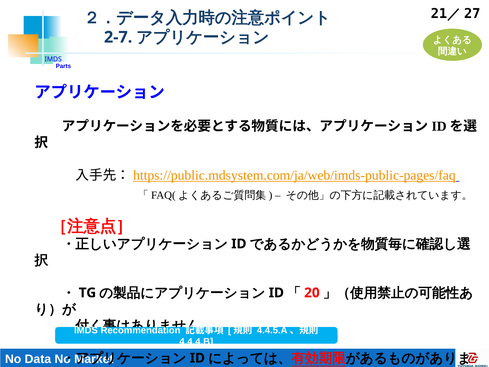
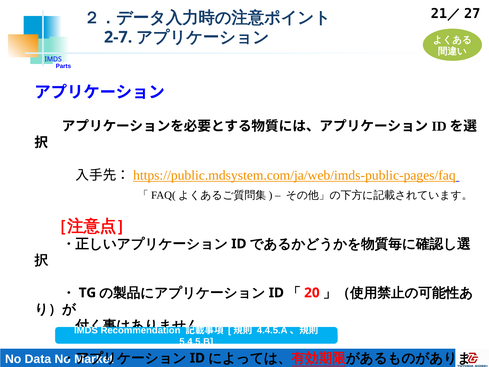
4.4.4.B: 4.4.4.B -> 5.4.5.B
